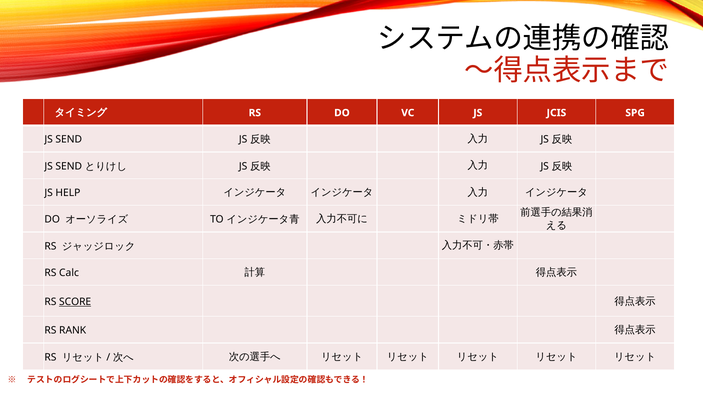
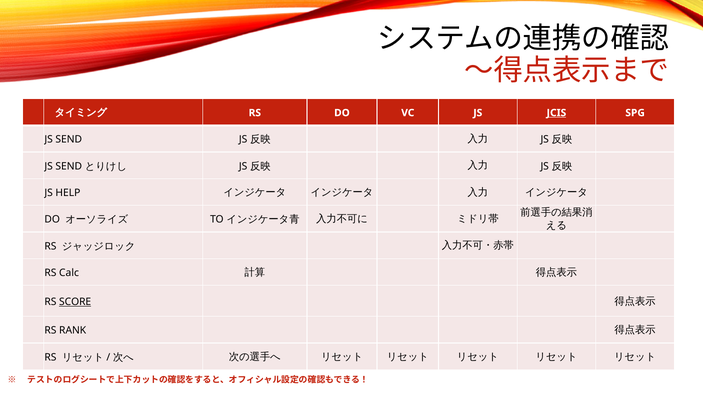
JCIS underline: none -> present
